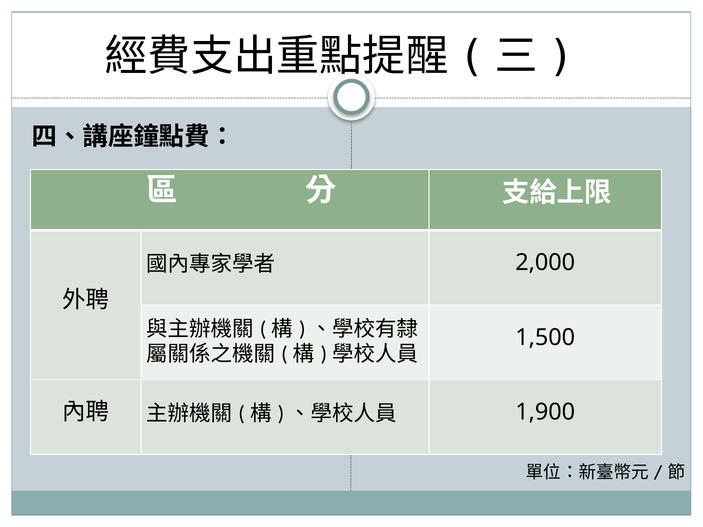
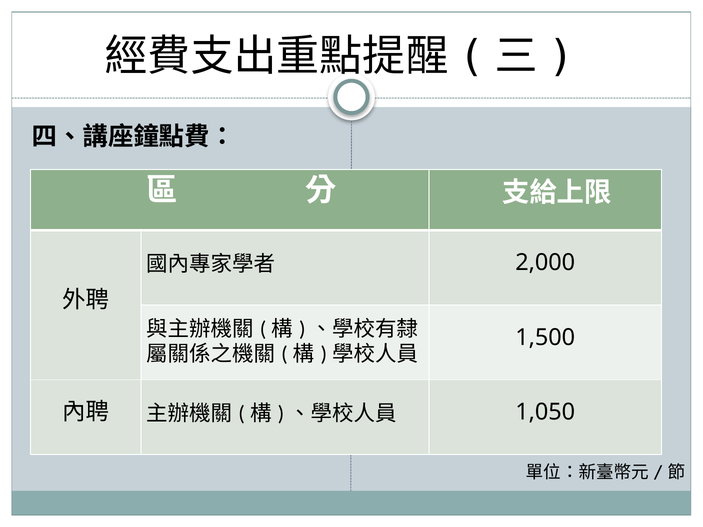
1,900: 1,900 -> 1,050
